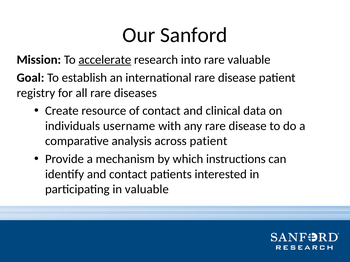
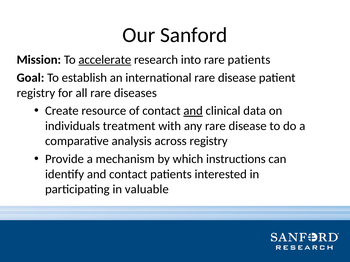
rare valuable: valuable -> patients
and at (193, 111) underline: none -> present
username: username -> treatment
across patient: patient -> registry
